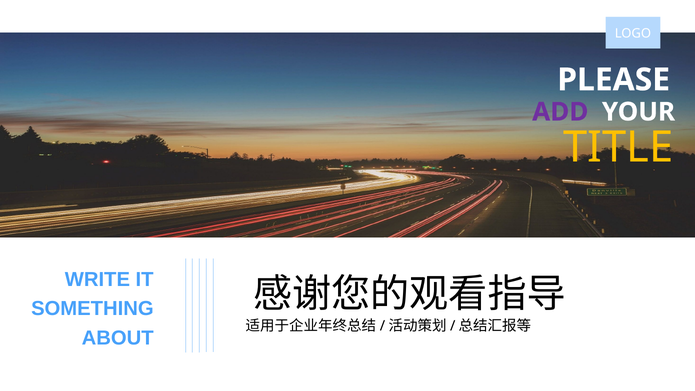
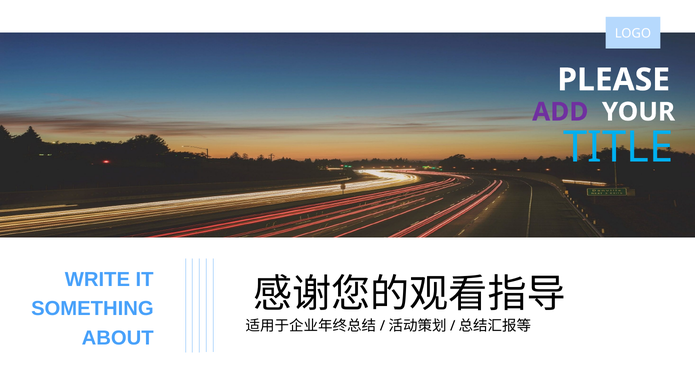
TITLE colour: yellow -> light blue
